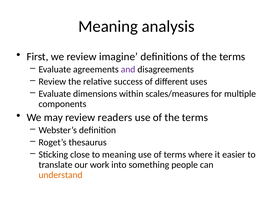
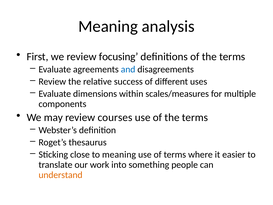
imagine: imagine -> focusing
and colour: purple -> blue
readers: readers -> courses
